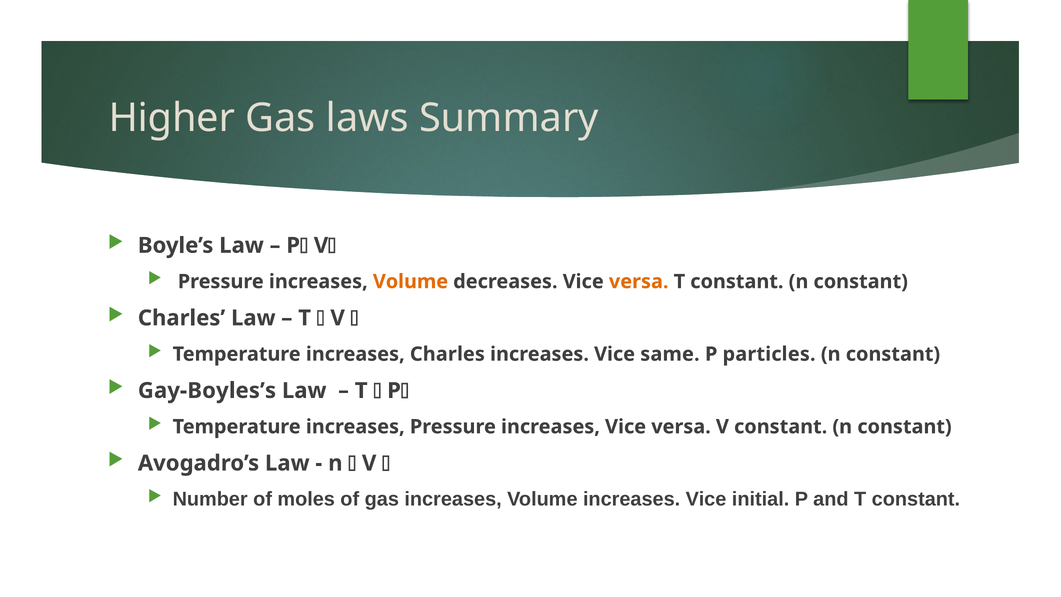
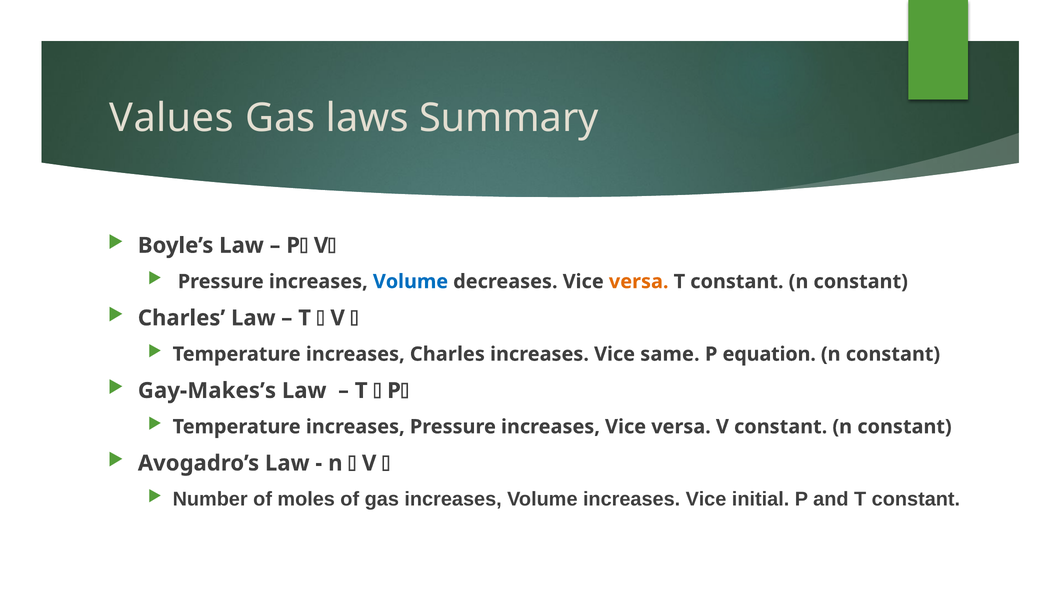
Higher: Higher -> Values
Volume at (411, 282) colour: orange -> blue
particles: particles -> equation
Gay-Boyles’s: Gay-Boyles’s -> Gay-Makes’s
